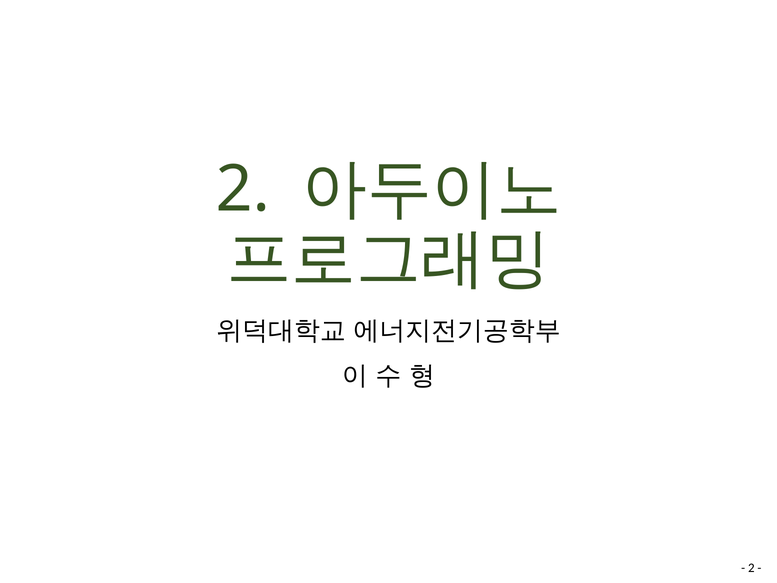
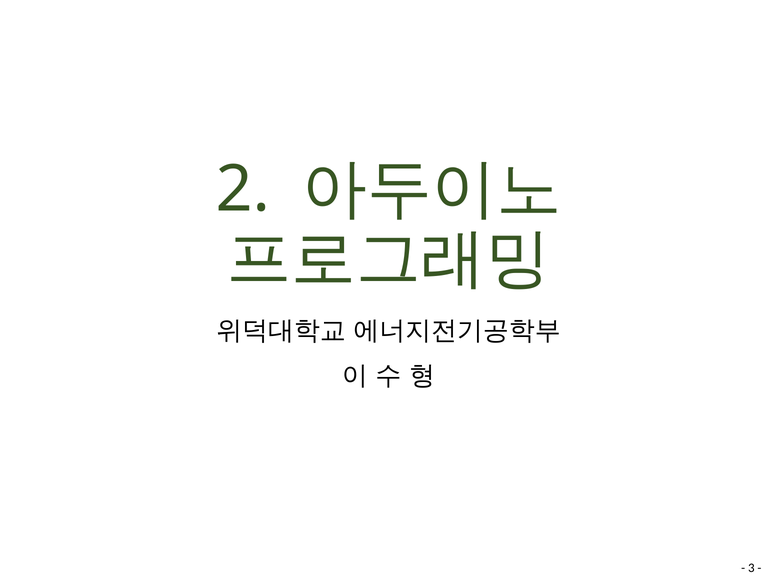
2 at (751, 568): 2 -> 3
